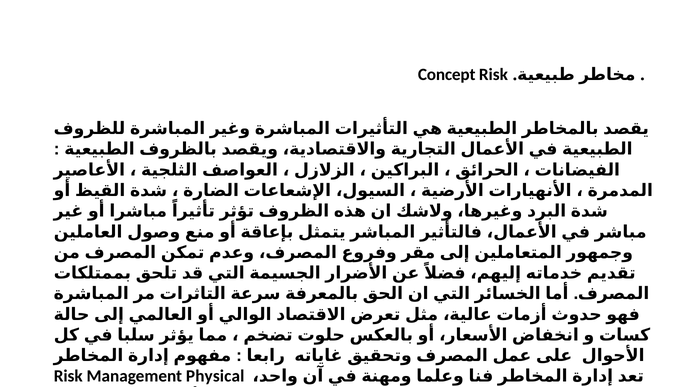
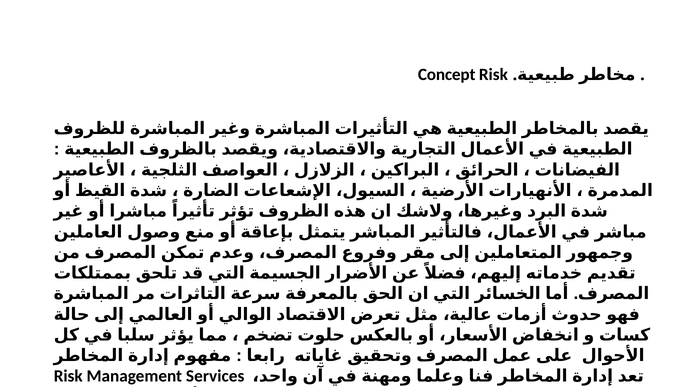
Physical: Physical -> Services
